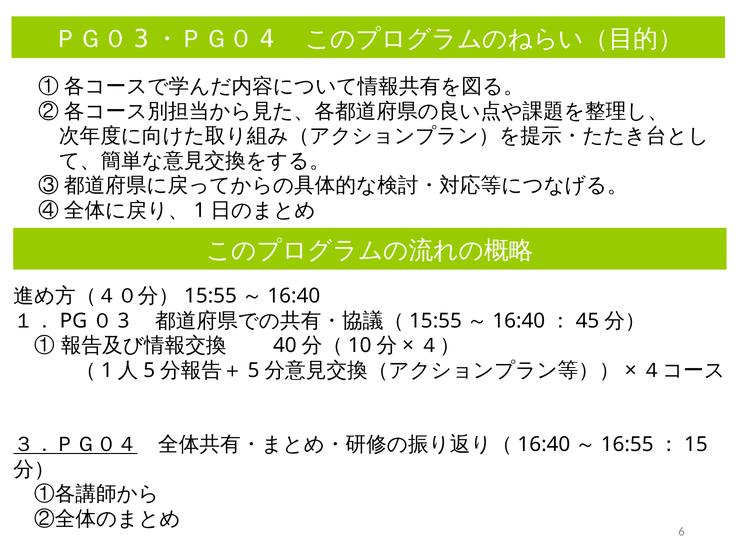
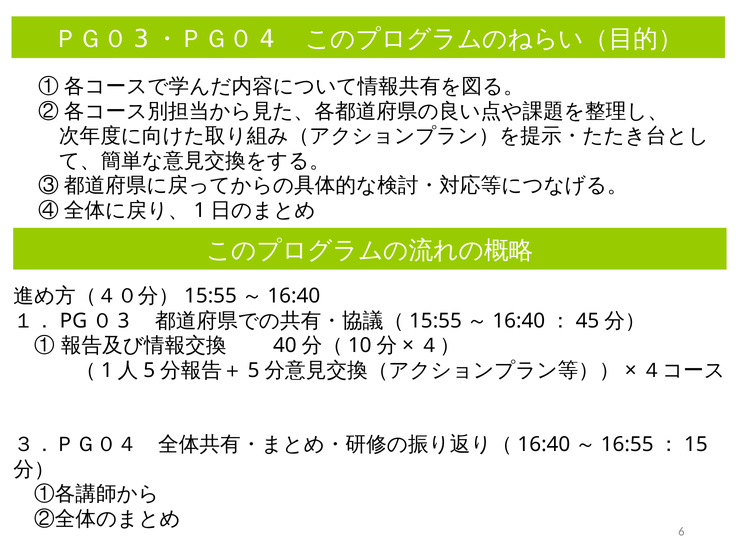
３．ＰＧ０４ underline: present -> none
